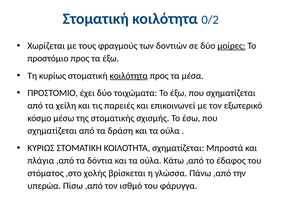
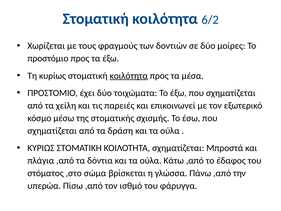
0/2: 0/2 -> 6/2
μοίρες underline: present -> none
χολής: χολής -> σώμα
